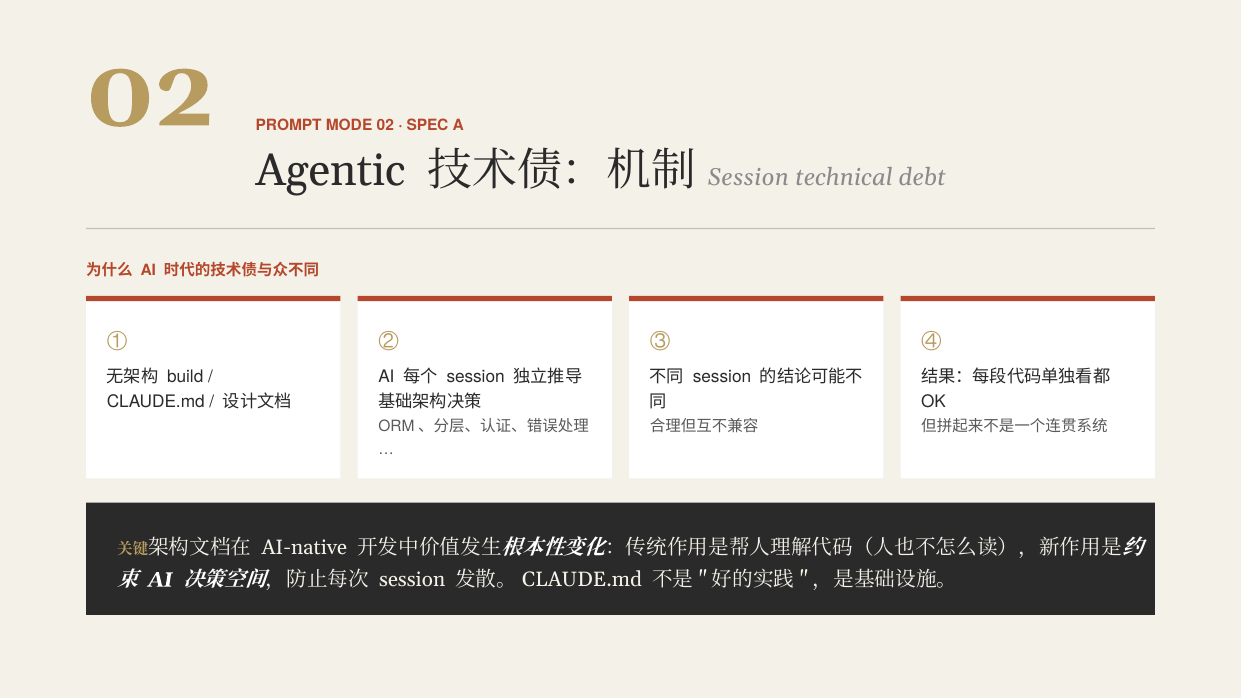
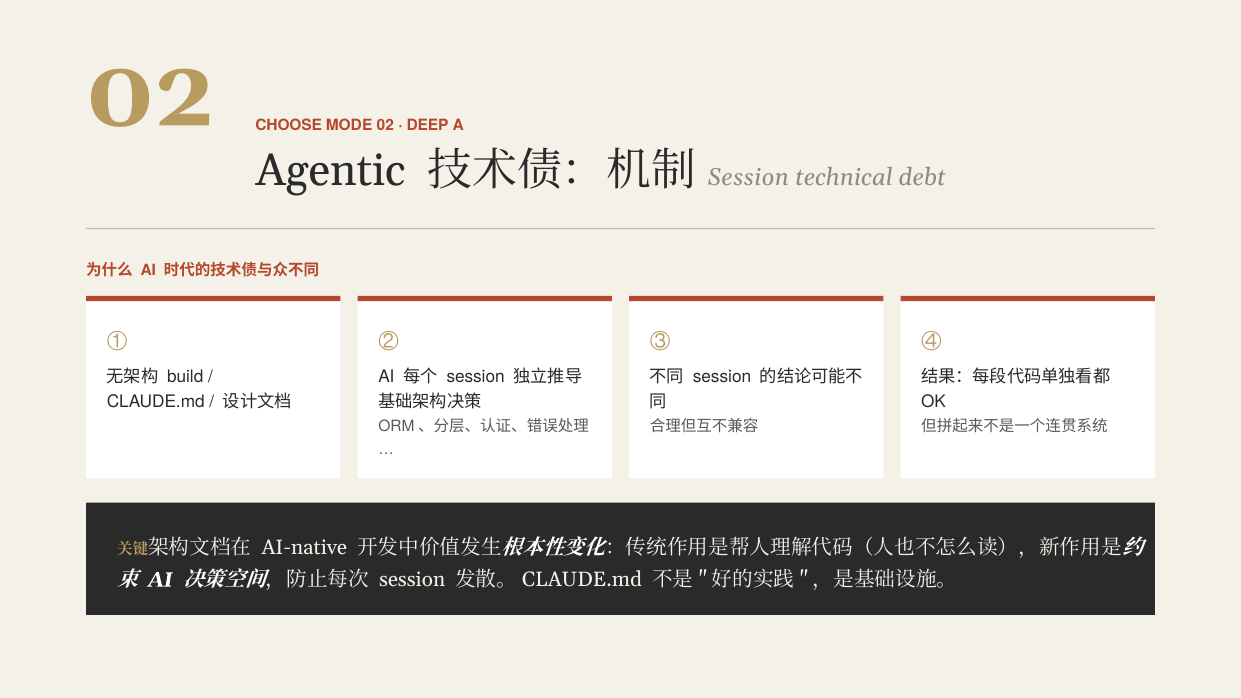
PROMPT: PROMPT -> CHOOSE
SPEC: SPEC -> DEEP
